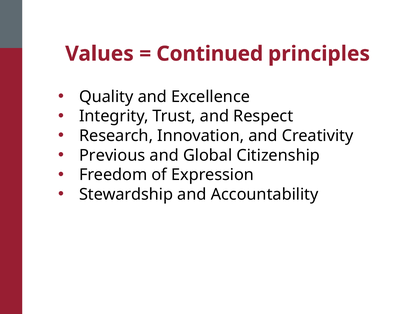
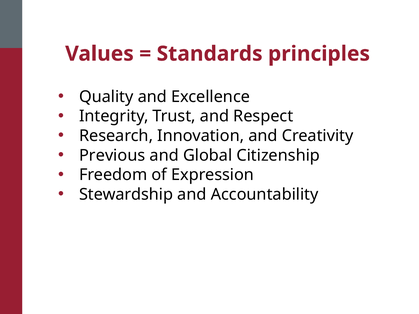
Continued: Continued -> Standards
